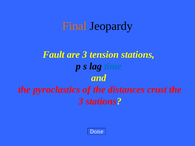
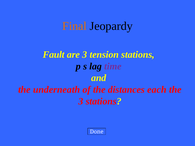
time colour: blue -> purple
pyroclastics: pyroclastics -> underneath
crust: crust -> each
